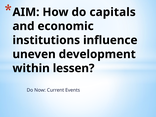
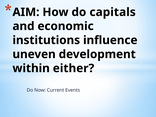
lessen: lessen -> either
